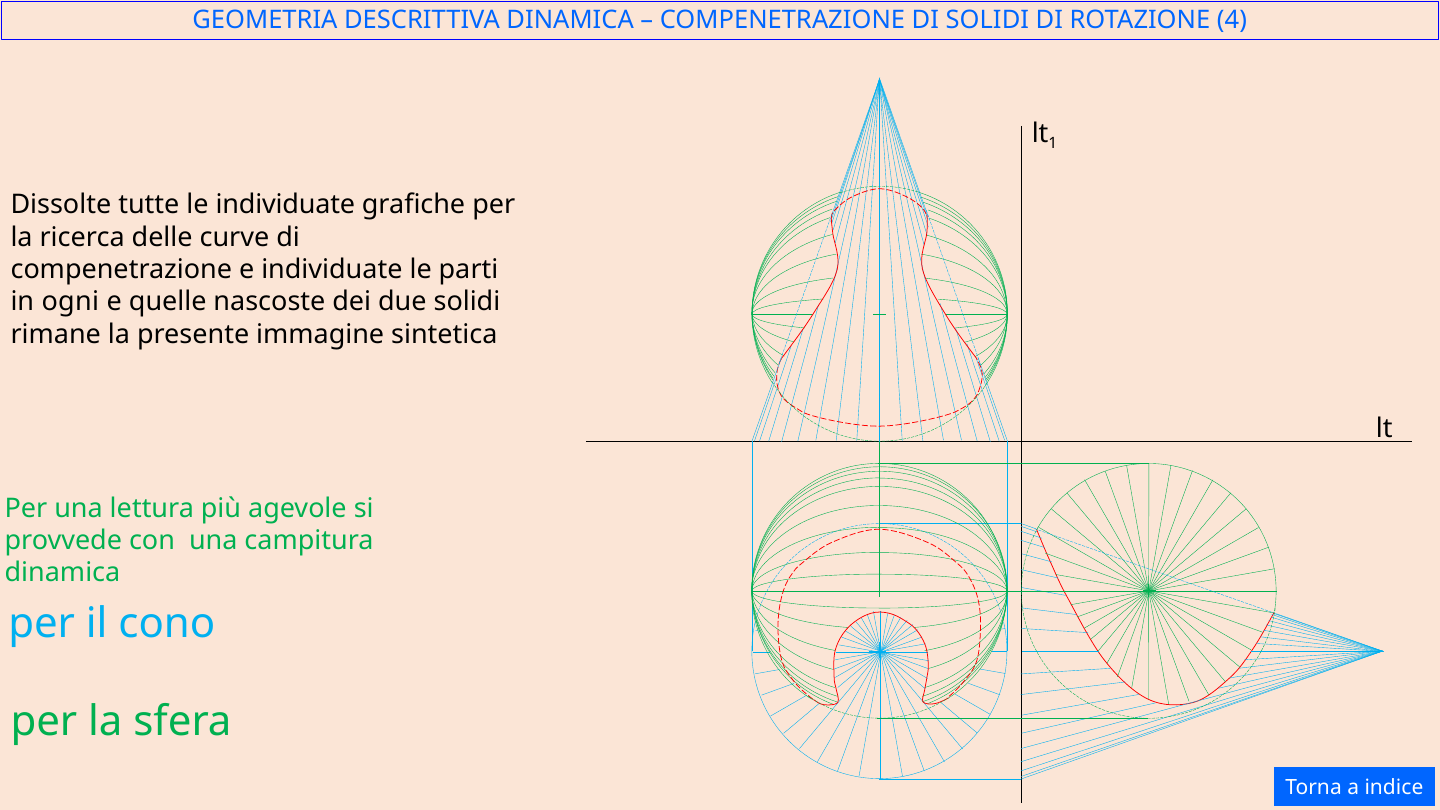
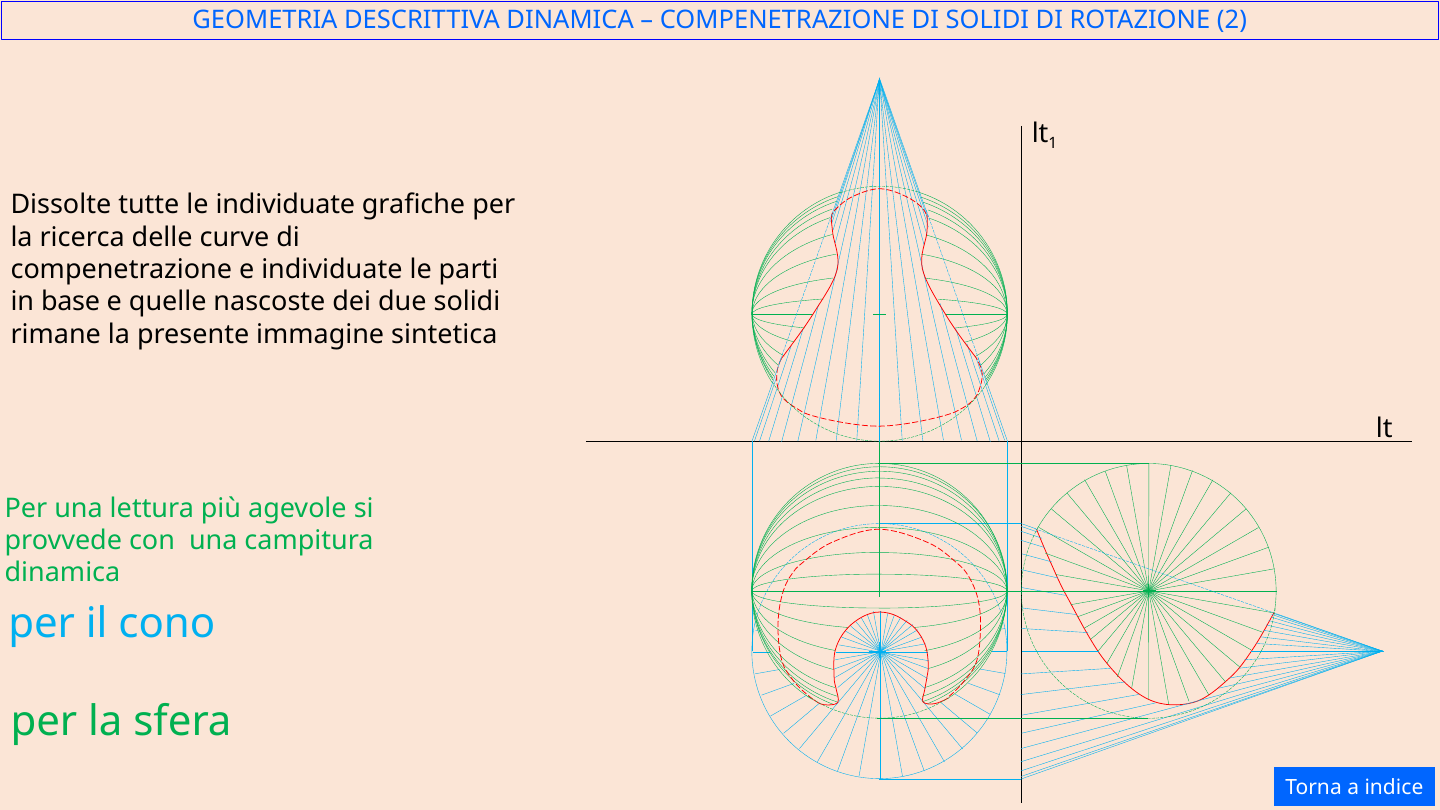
4: 4 -> 2
ogni: ogni -> base
